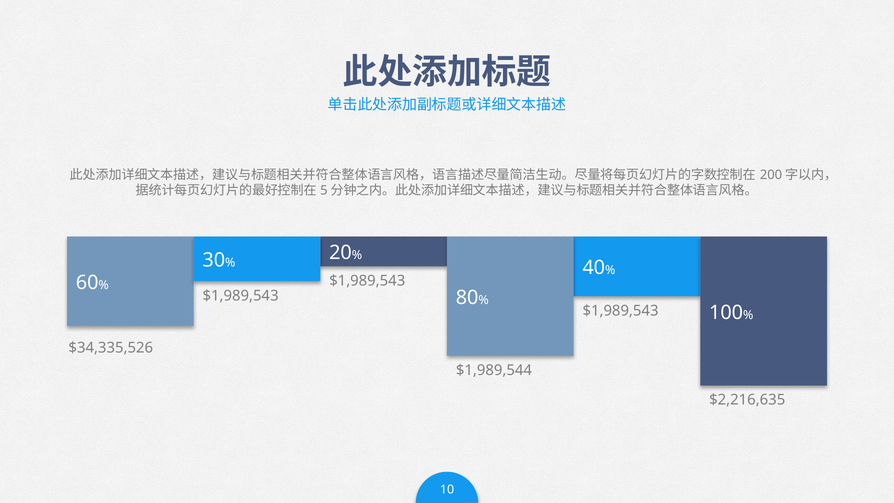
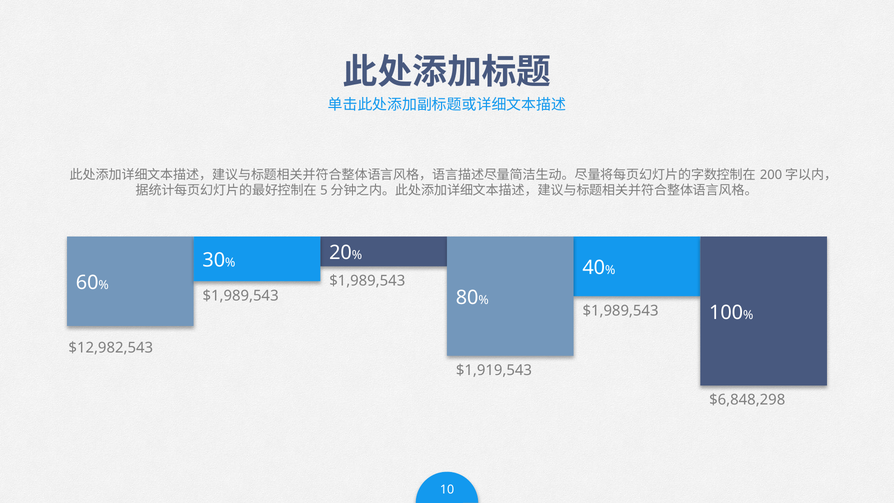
$34,335,526: $34,335,526 -> $12,982,543
$1,989,544: $1,989,544 -> $1,919,543
$2,216,635: $2,216,635 -> $6,848,298
